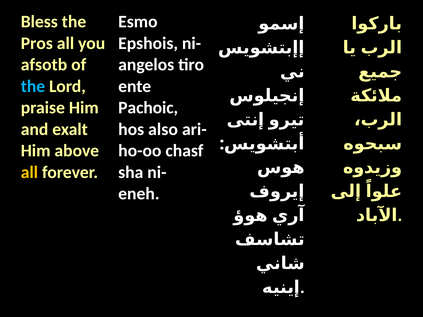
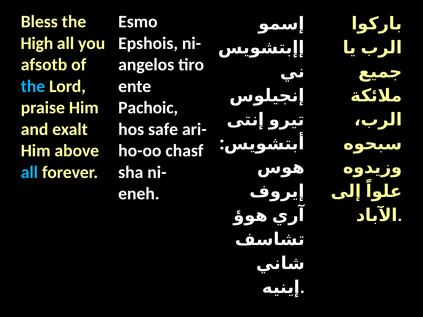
Pros: Pros -> High
also: also -> safe
all at (29, 172) colour: yellow -> light blue
